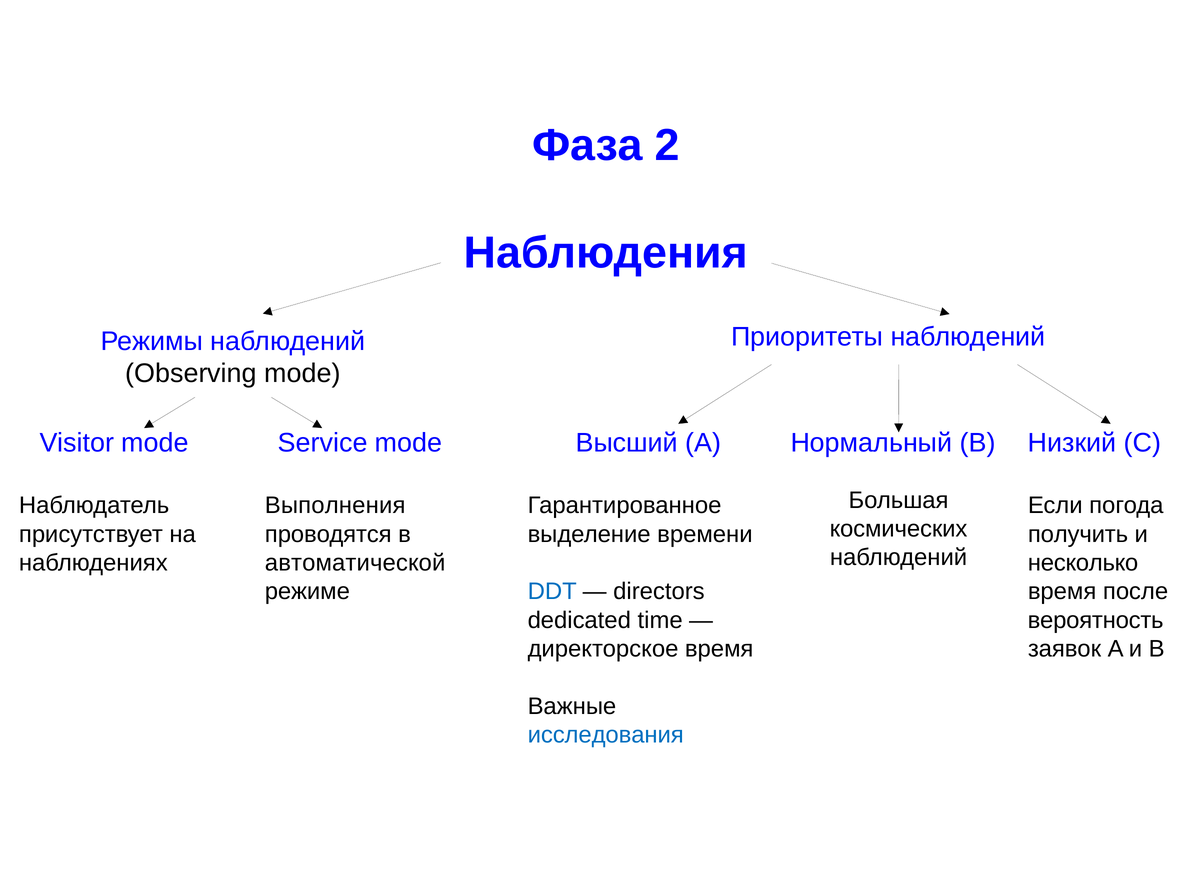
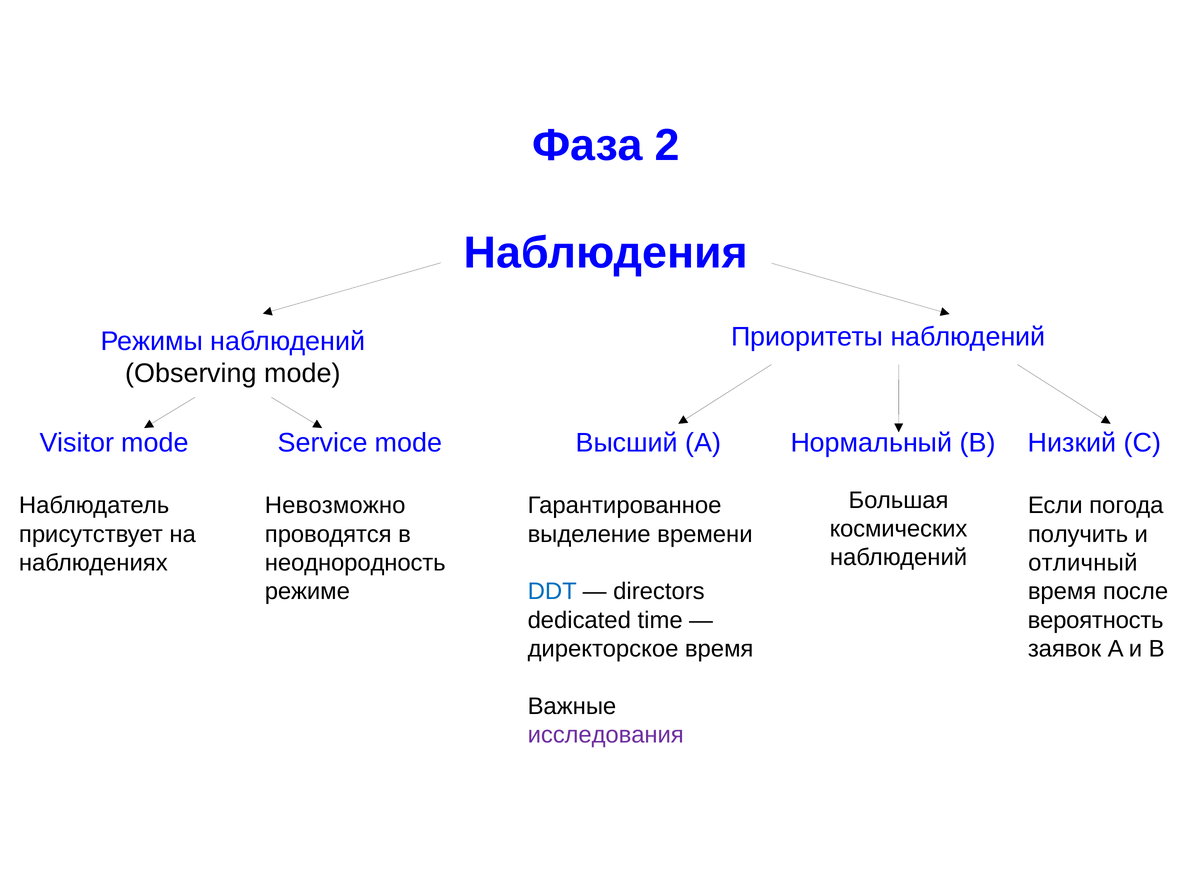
Выполнения: Выполнения -> Невозможно
автоматической: автоматической -> неоднородность
несколько: несколько -> отличный
исследования colour: blue -> purple
